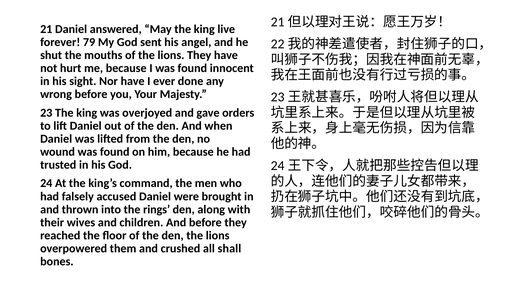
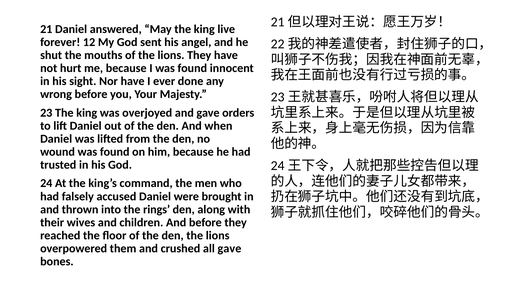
79: 79 -> 12
all shall: shall -> gave
